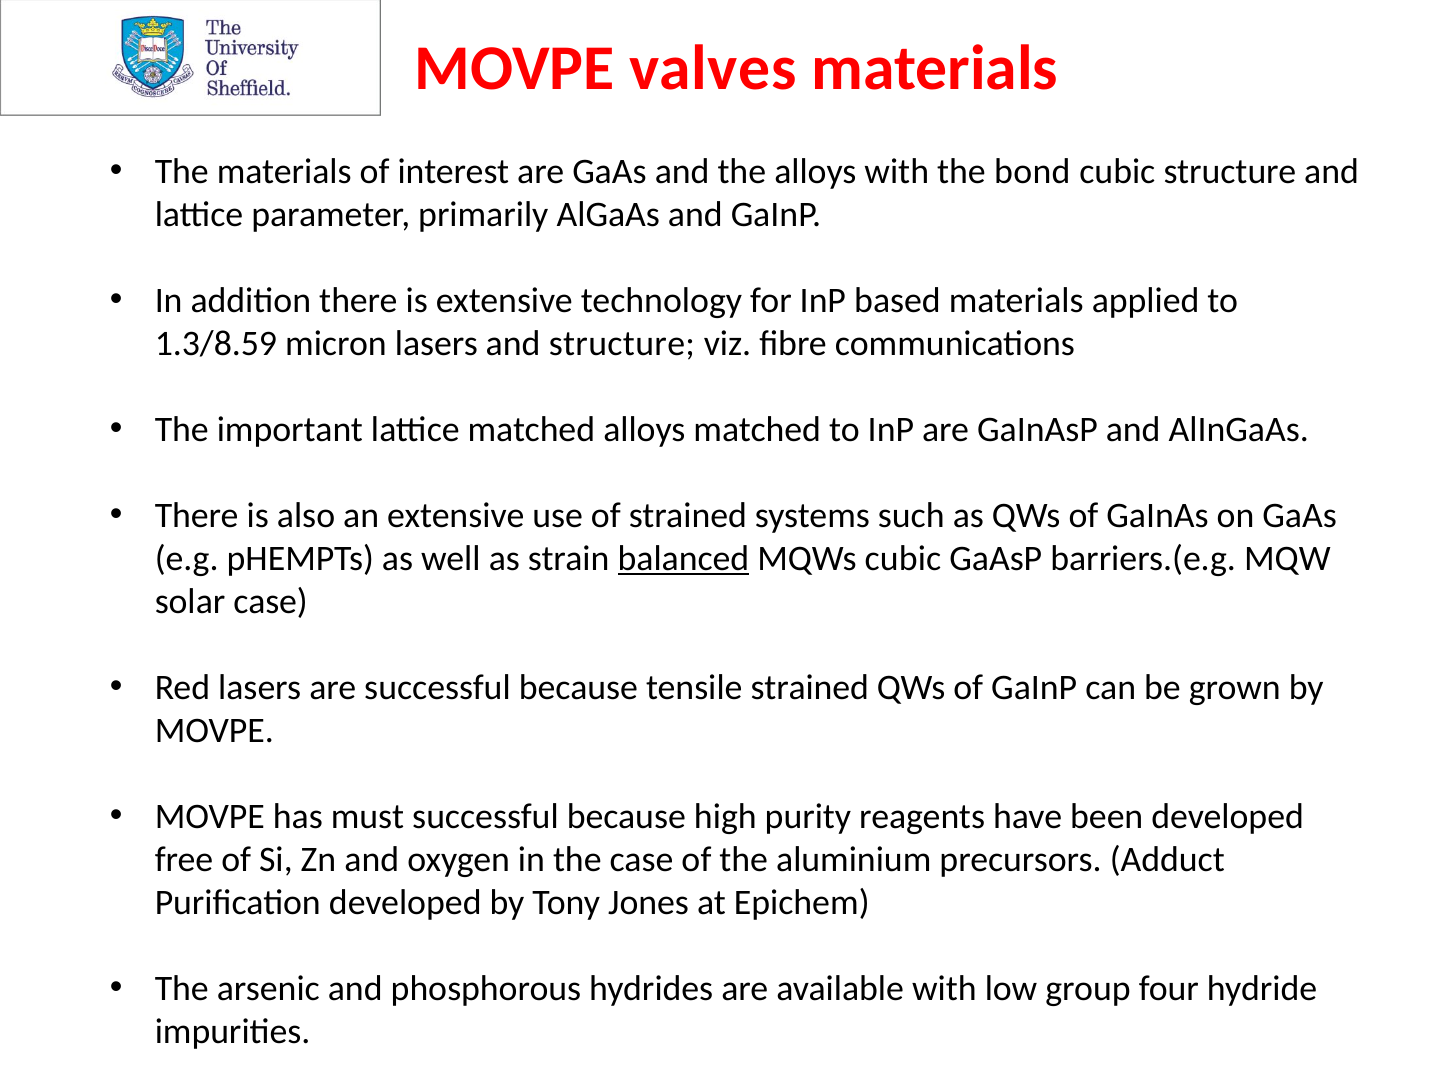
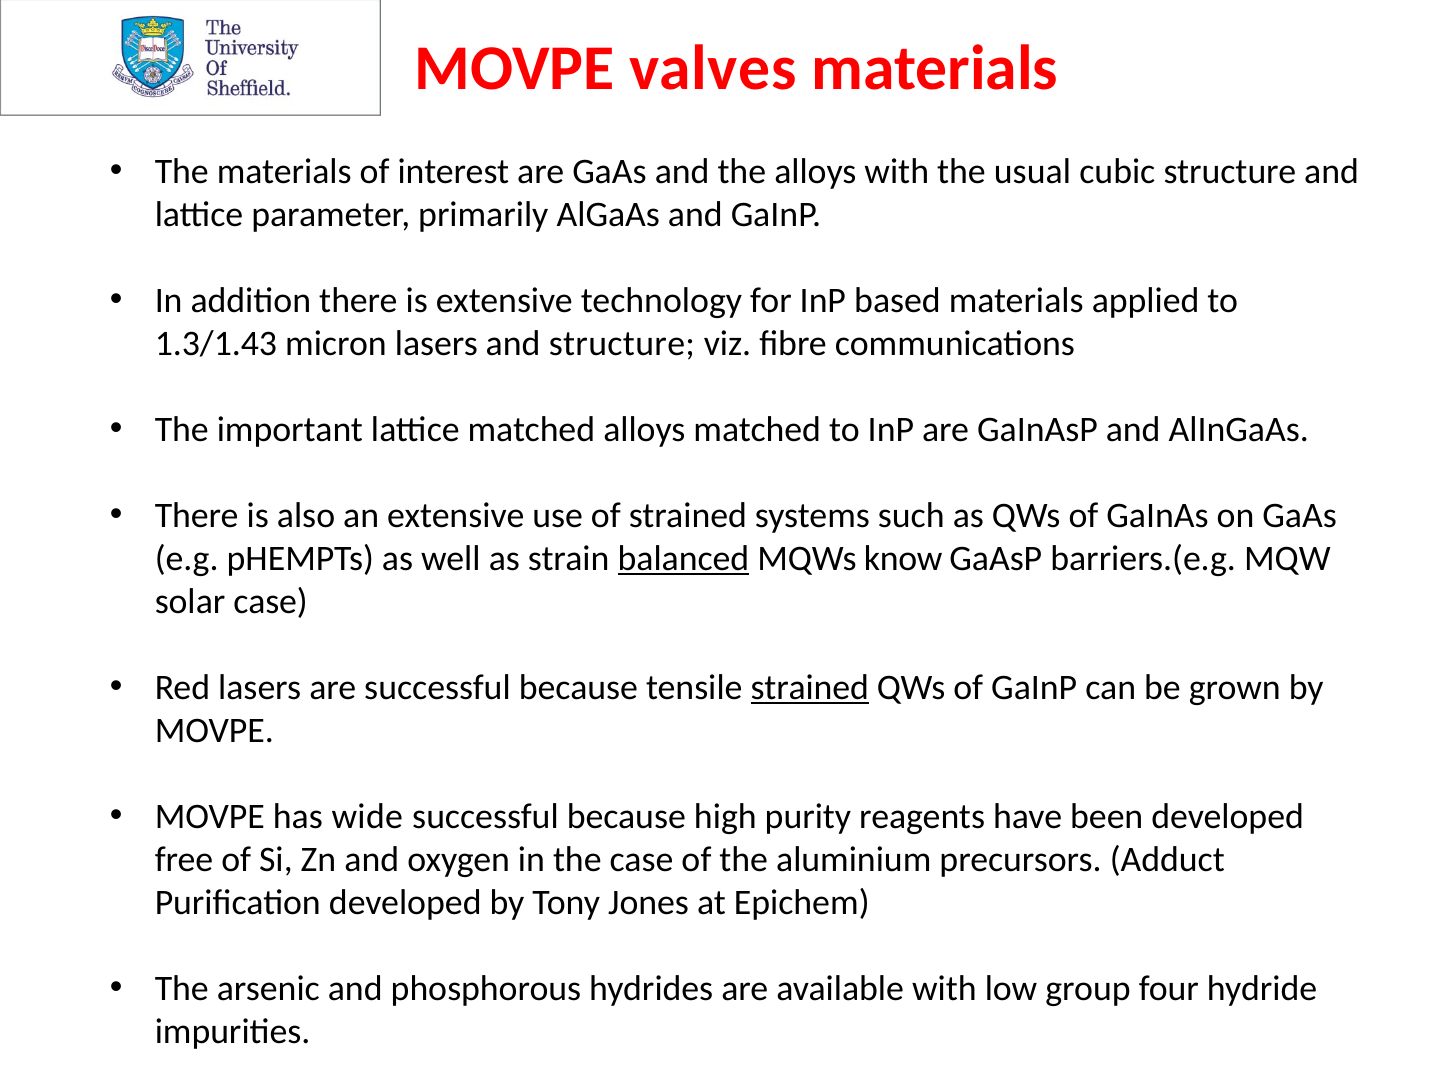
bond: bond -> usual
1.3/8.59: 1.3/8.59 -> 1.3/1.43
MQWs cubic: cubic -> know
strained at (810, 687) underline: none -> present
must: must -> wide
